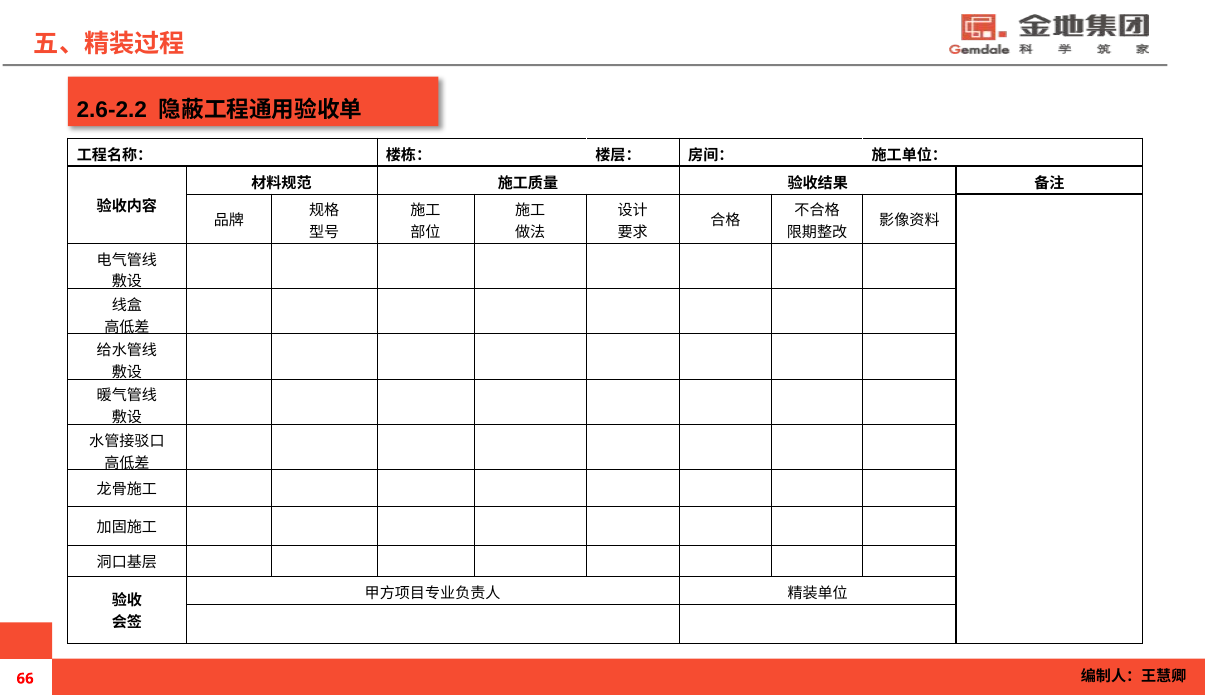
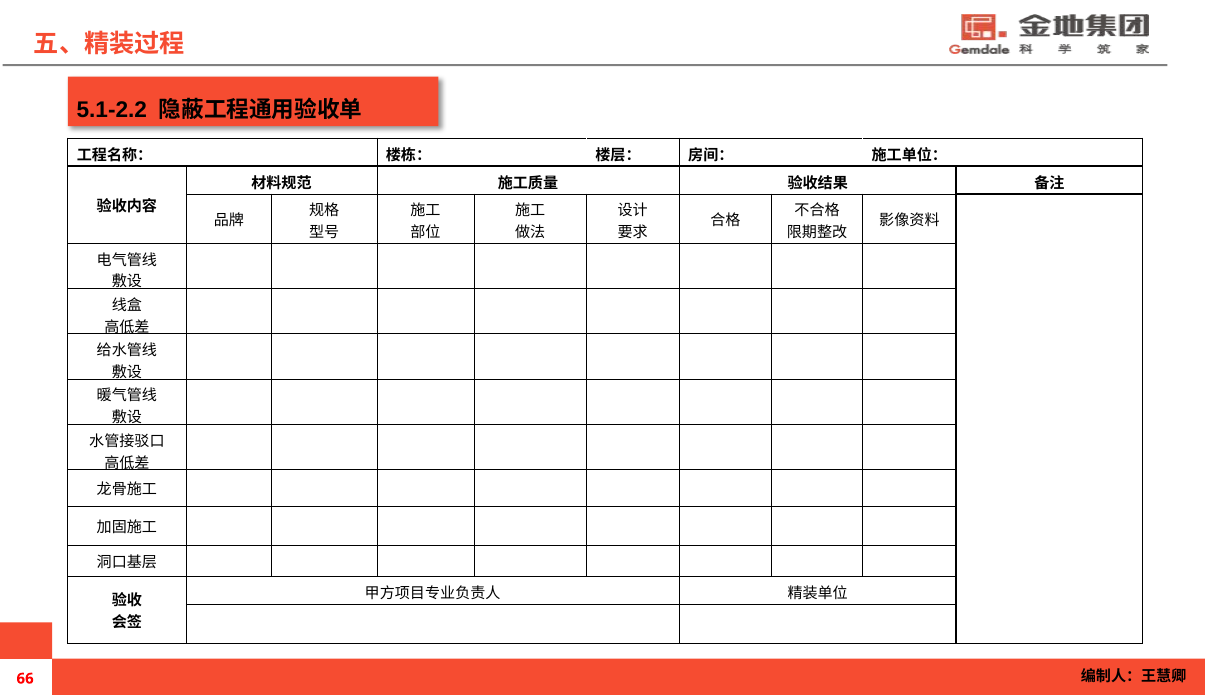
2.6-2.2: 2.6-2.2 -> 5.1-2.2
